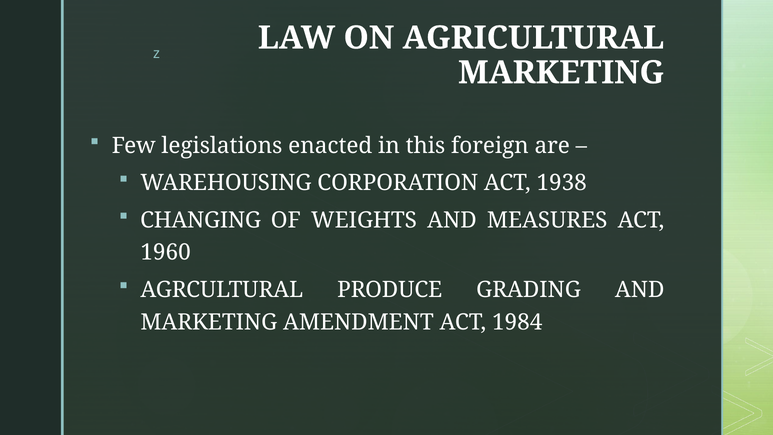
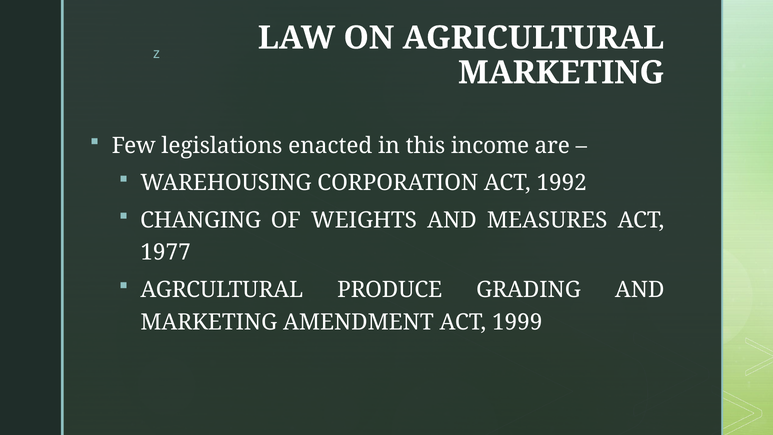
foreign: foreign -> income
1938: 1938 -> 1992
1960: 1960 -> 1977
1984: 1984 -> 1999
